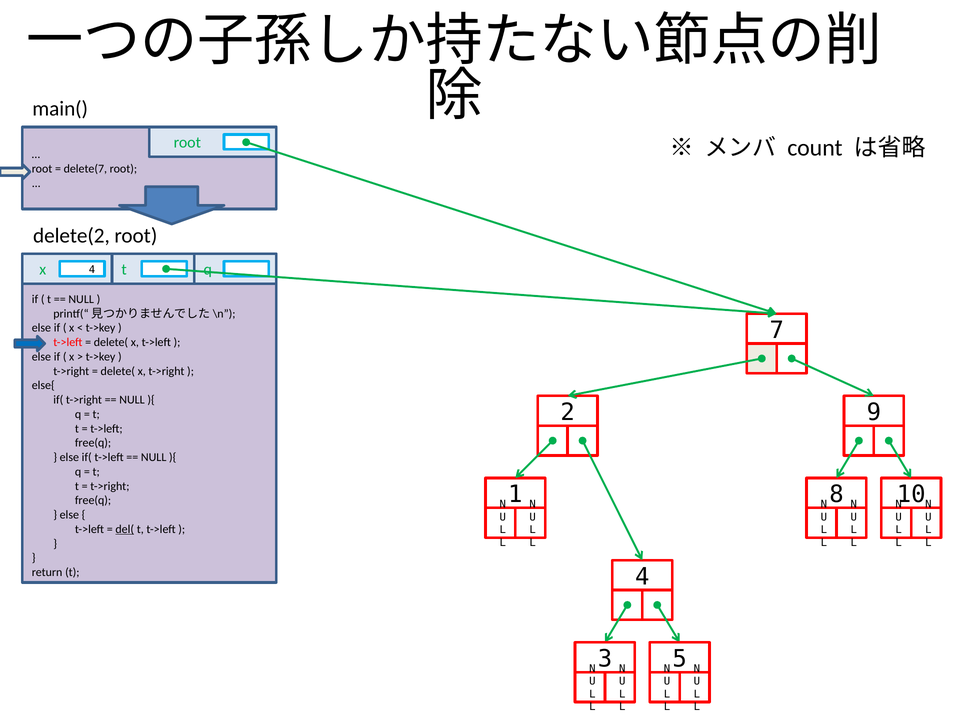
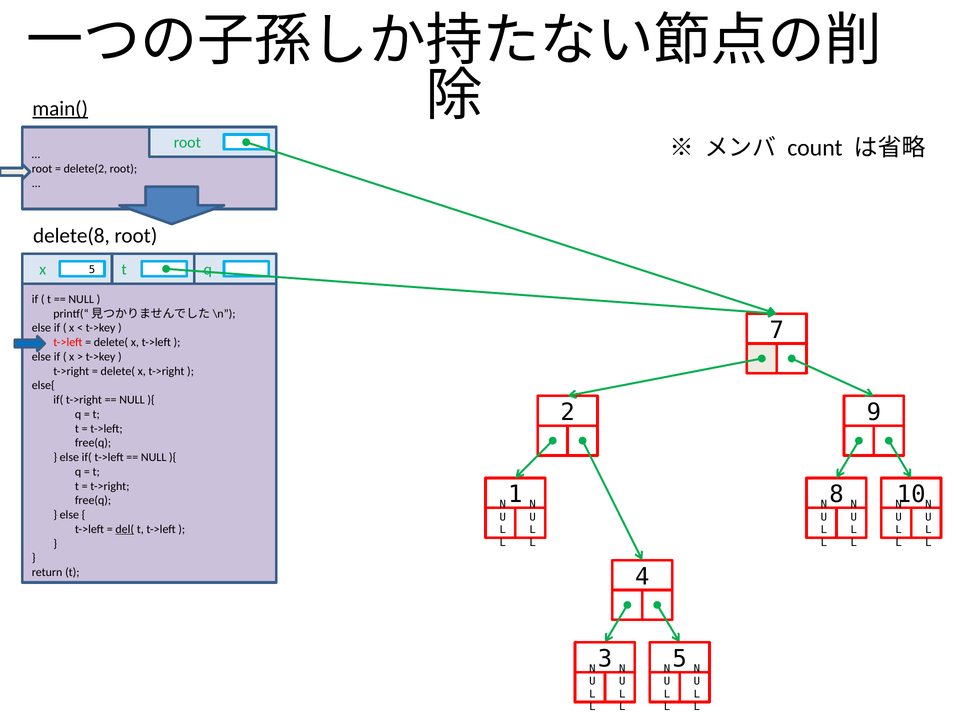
main( underline: none -> present
delete(7: delete(7 -> delete(2
delete(2: delete(2 -> delete(8
x 4: 4 -> 5
